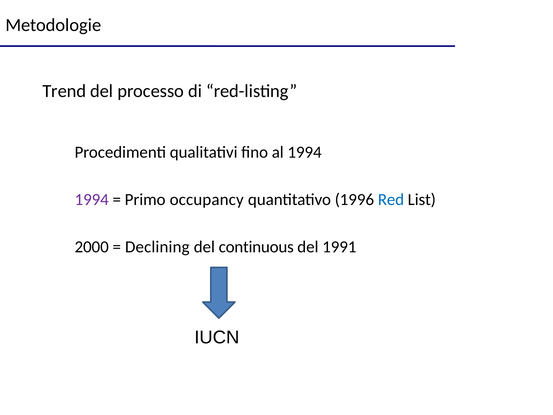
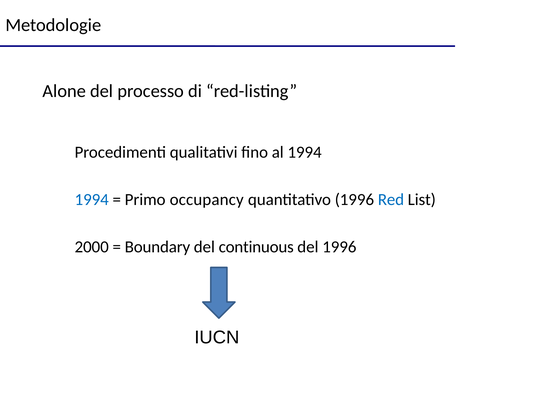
Trend: Trend -> Alone
1994 at (92, 200) colour: purple -> blue
Declining: Declining -> Boundary
del 1991: 1991 -> 1996
